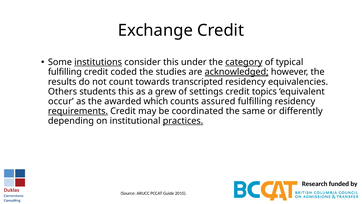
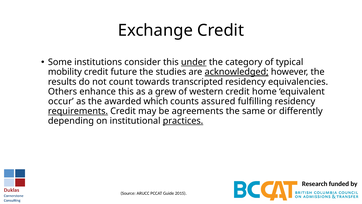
institutions underline: present -> none
under underline: none -> present
category underline: present -> none
fulfilling at (65, 72): fulfilling -> mobility
coded: coded -> future
students: students -> enhance
settings: settings -> western
topics: topics -> home
coordinated: coordinated -> agreements
